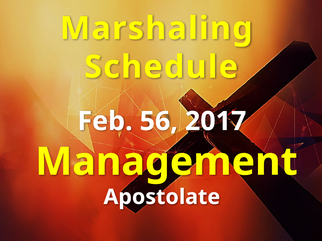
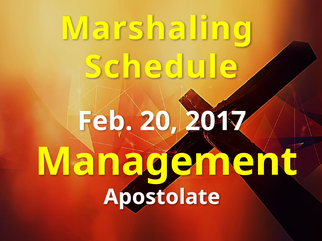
56: 56 -> 20
